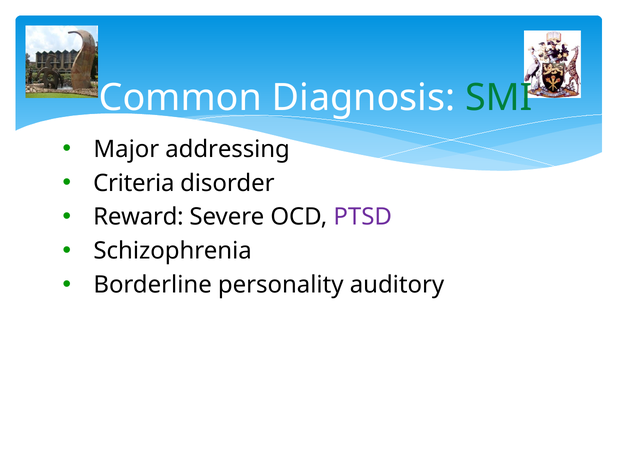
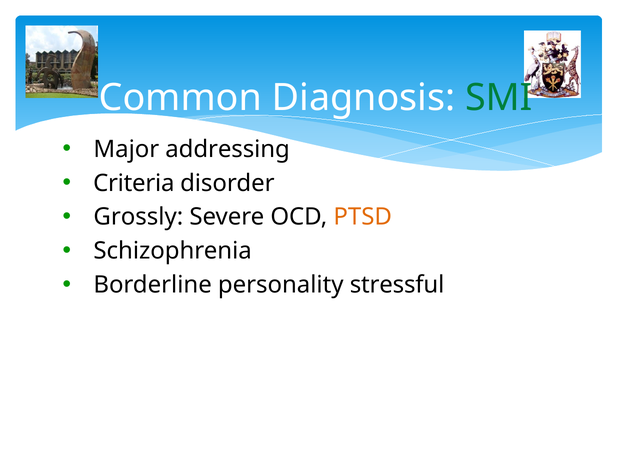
Reward: Reward -> Grossly
PTSD colour: purple -> orange
auditory: auditory -> stressful
